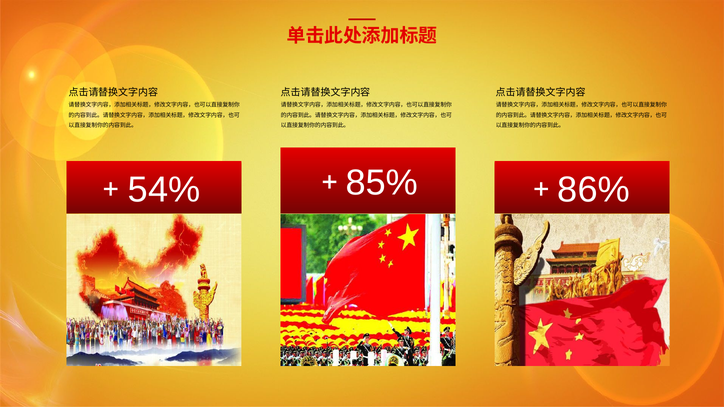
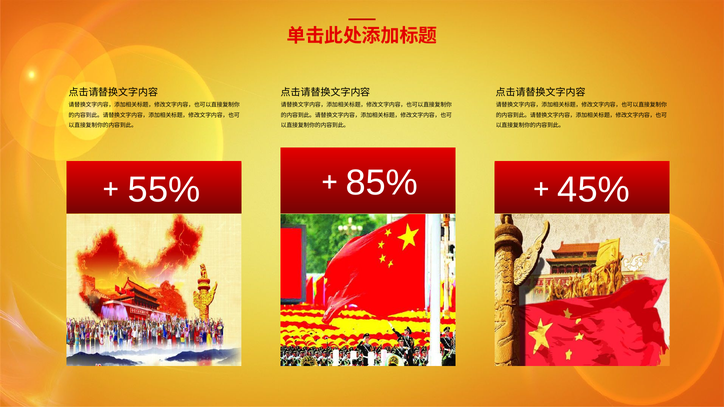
54%: 54% -> 55%
86%: 86% -> 45%
